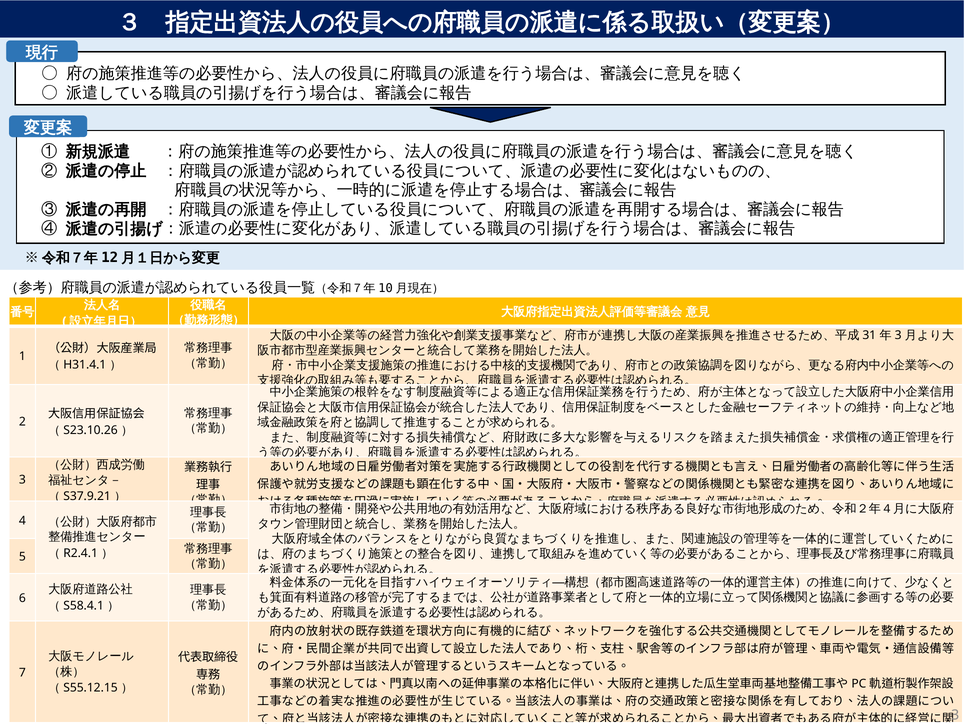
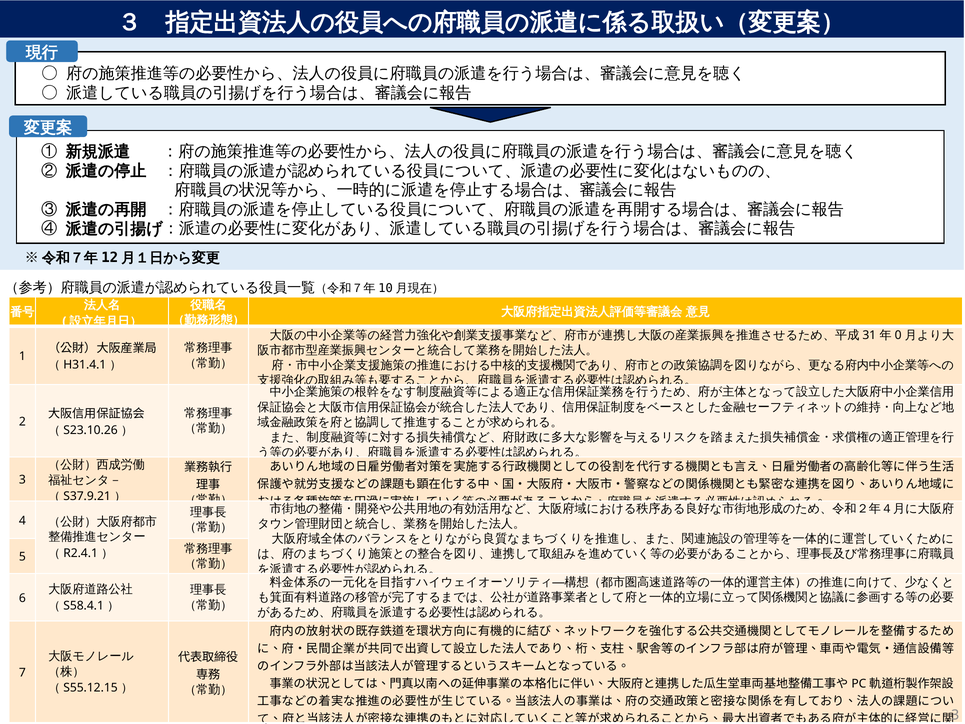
3 at (898, 335): 3 -> 0
